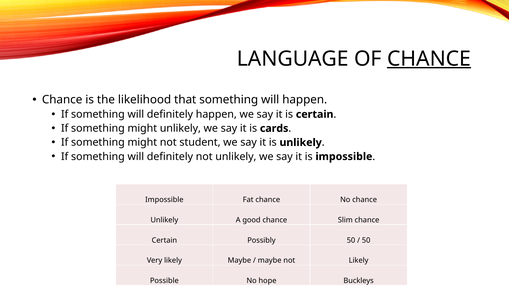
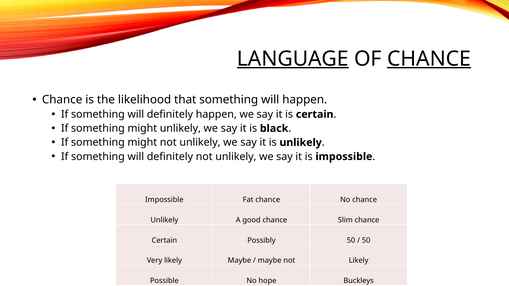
LANGUAGE underline: none -> present
cards: cards -> black
might not student: student -> unlikely
